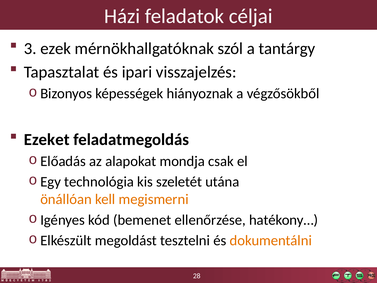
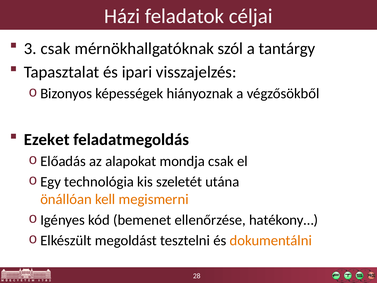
3 ezek: ezek -> csak
